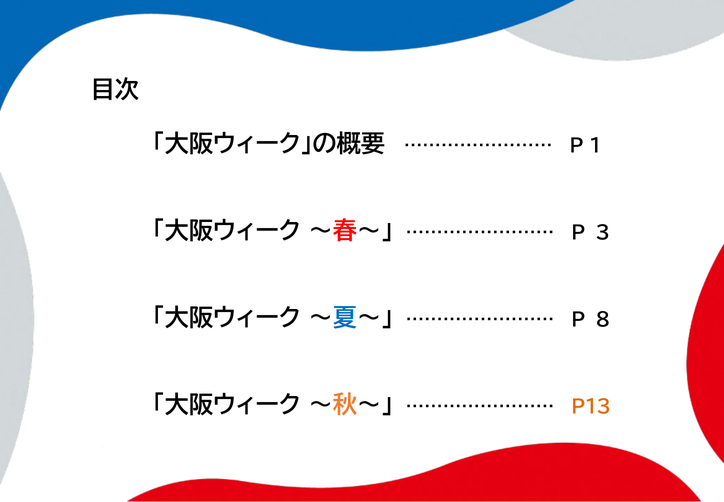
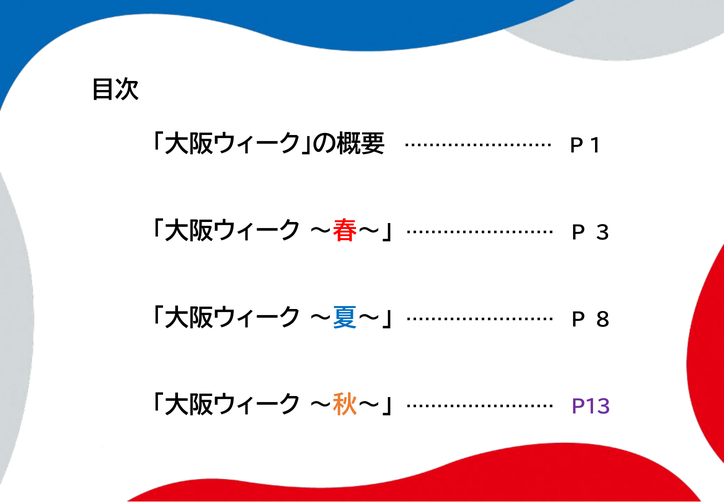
P13 colour: orange -> purple
